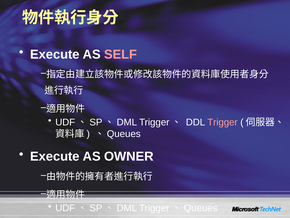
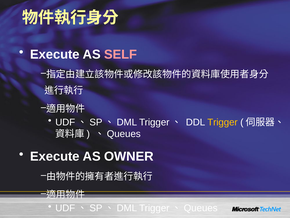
Trigger colour: pink -> yellow
